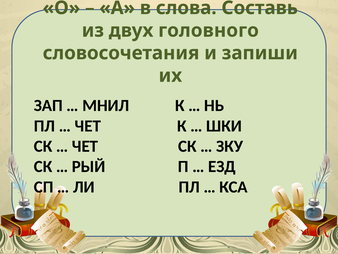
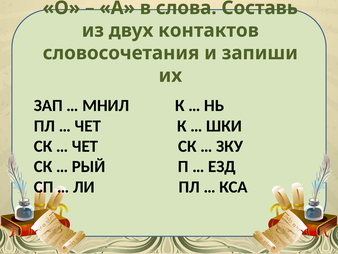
головного: головного -> контактов
